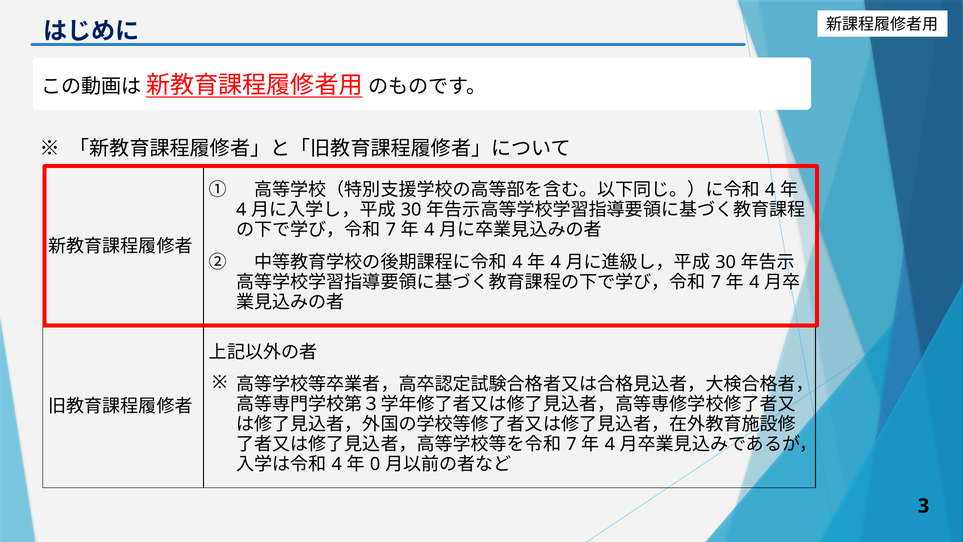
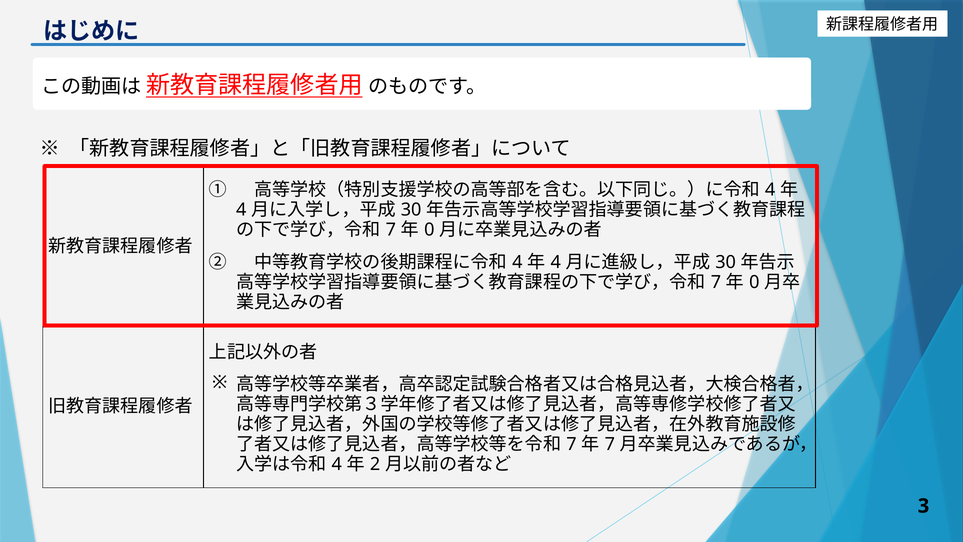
4 at (429, 230): 4 -> 0
4 at (754, 282): 4 -> 0
4 at (610, 444): 4 -> 7
0: 0 -> 2
